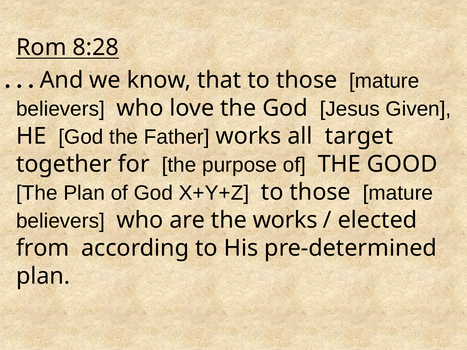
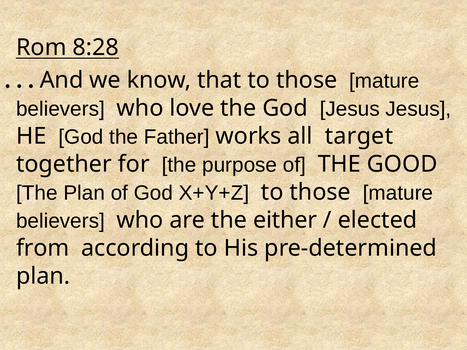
Jesus Given: Given -> Jesus
the works: works -> either
